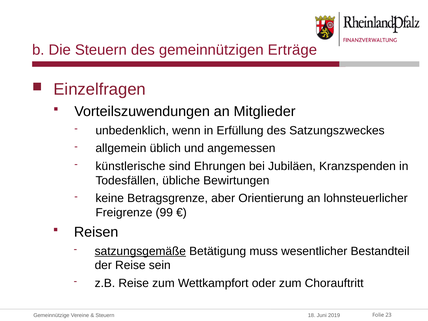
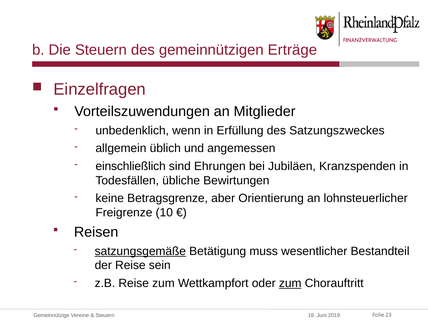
künstlerische: künstlerische -> einschließlich
99: 99 -> 10
zum at (290, 283) underline: none -> present
